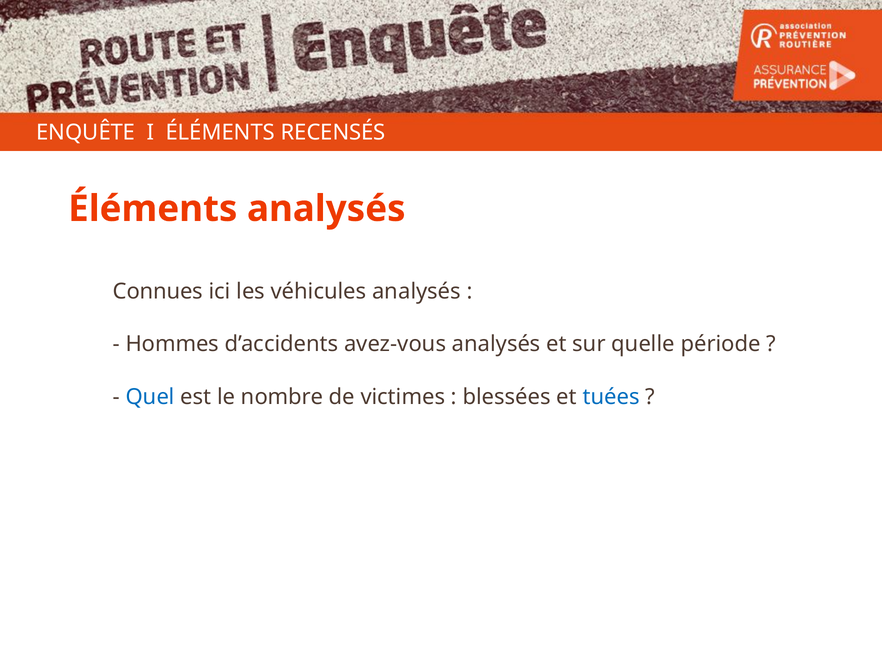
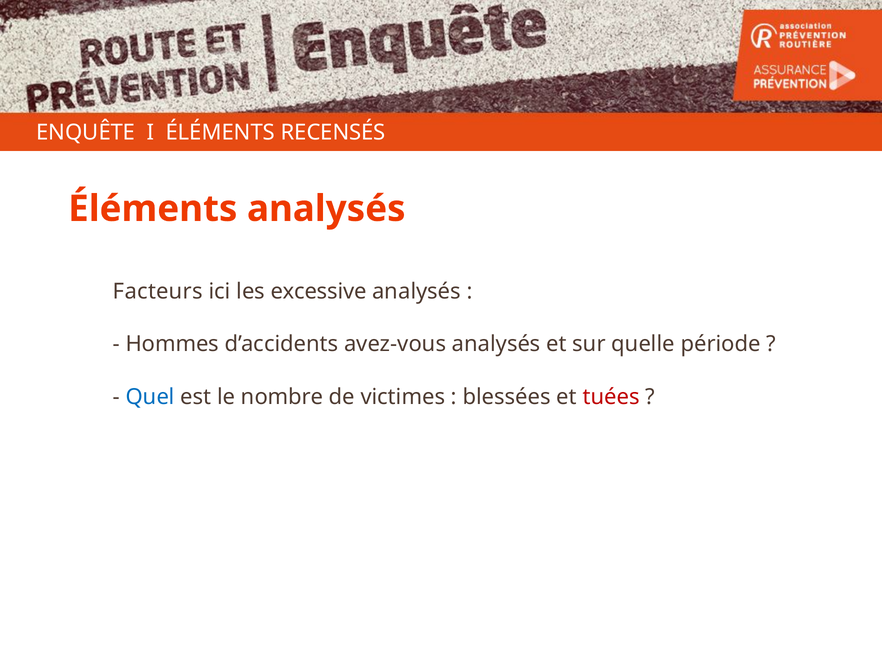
Connues: Connues -> Facteurs
véhicules: véhicules -> excessive
tuées colour: blue -> red
